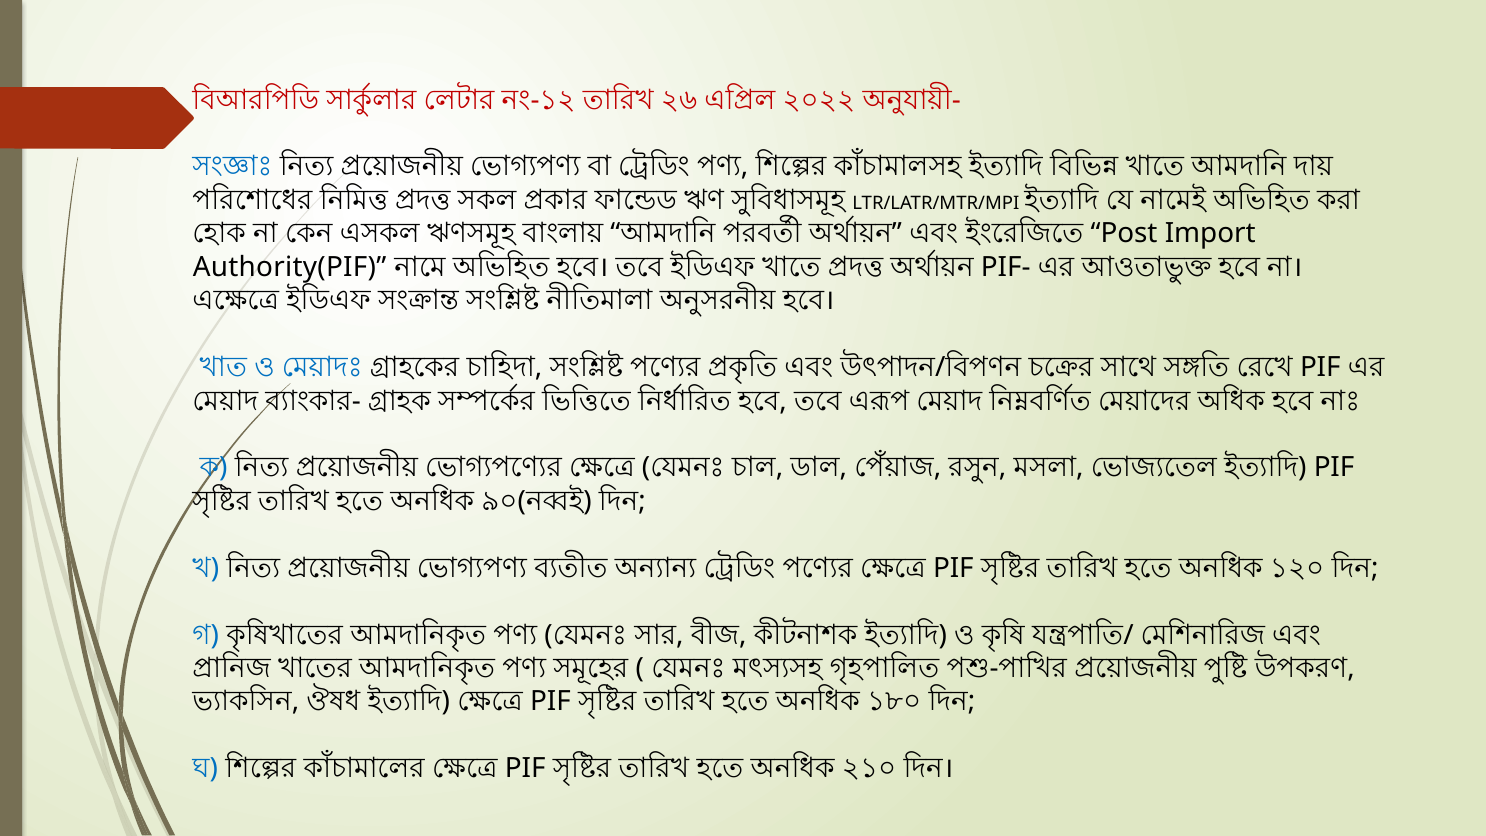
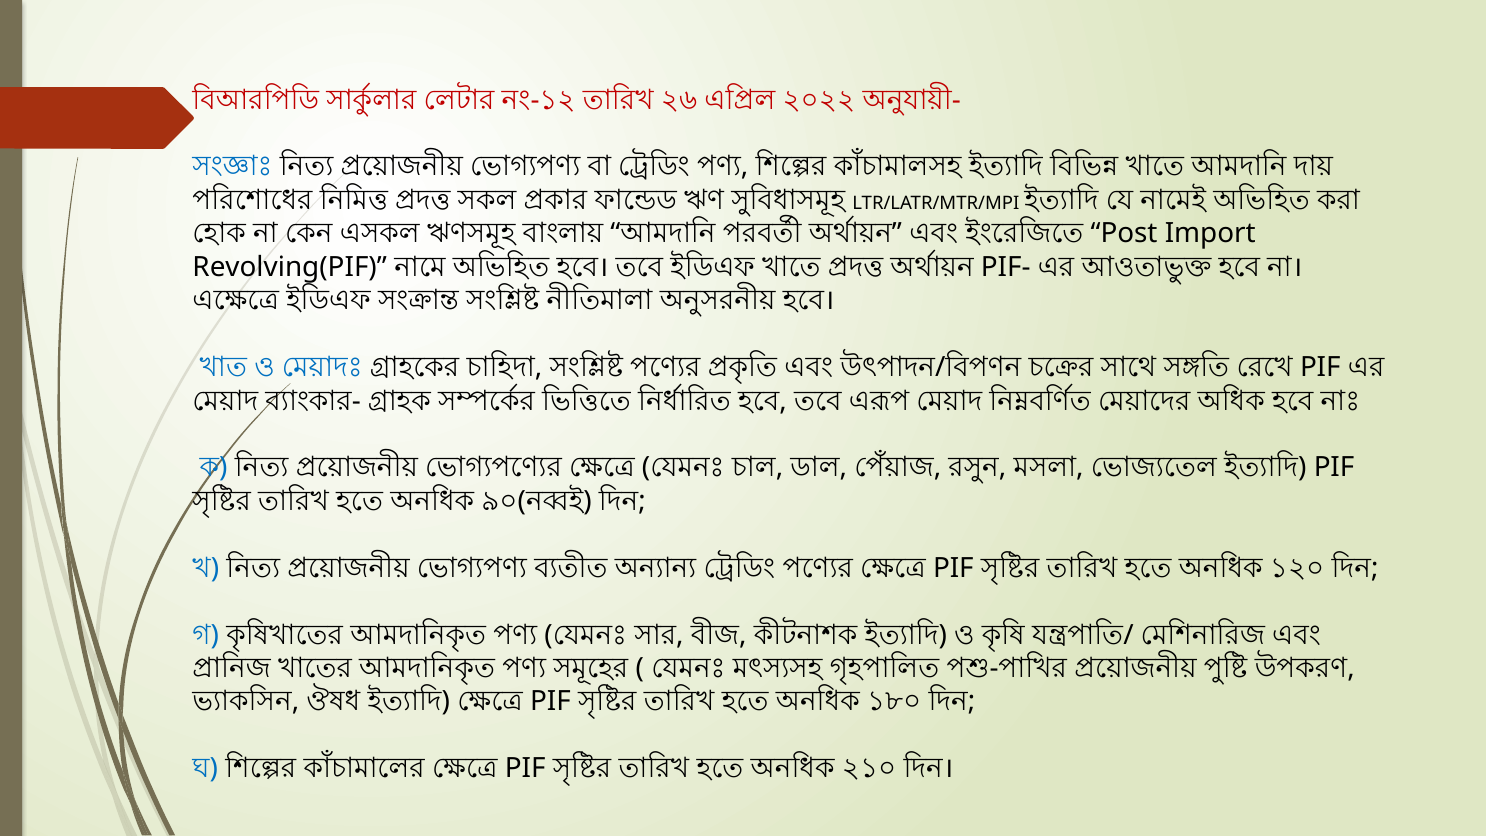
Authority(PIF: Authority(PIF -> Revolving(PIF
